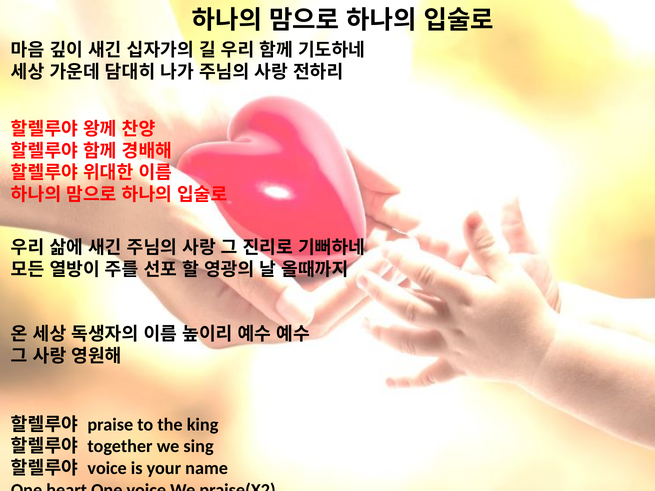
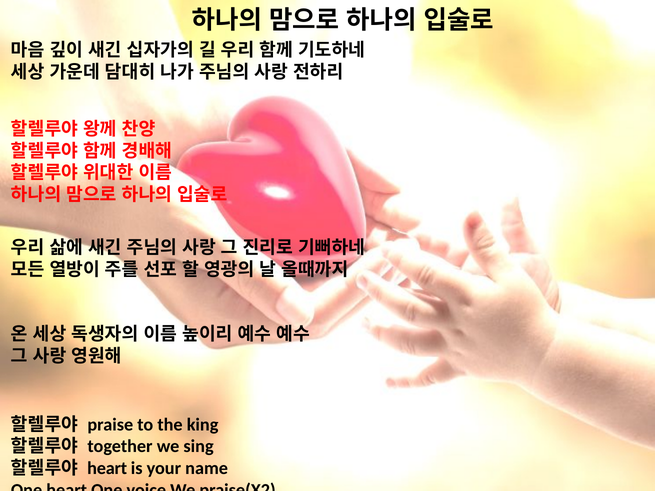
voice at (107, 468): voice -> heart
